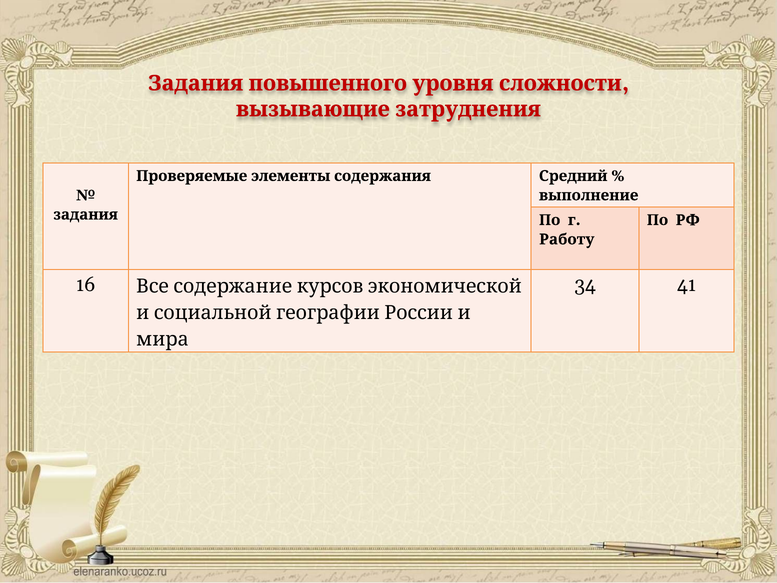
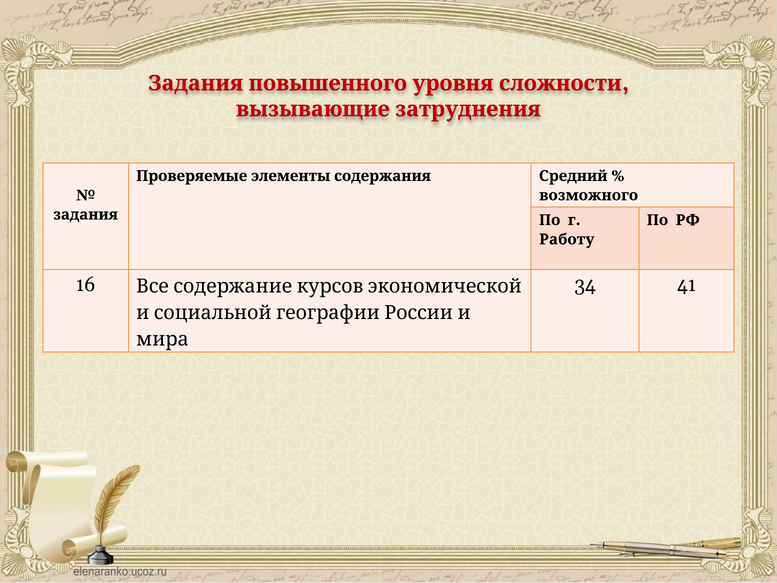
выполнение: выполнение -> возможного
